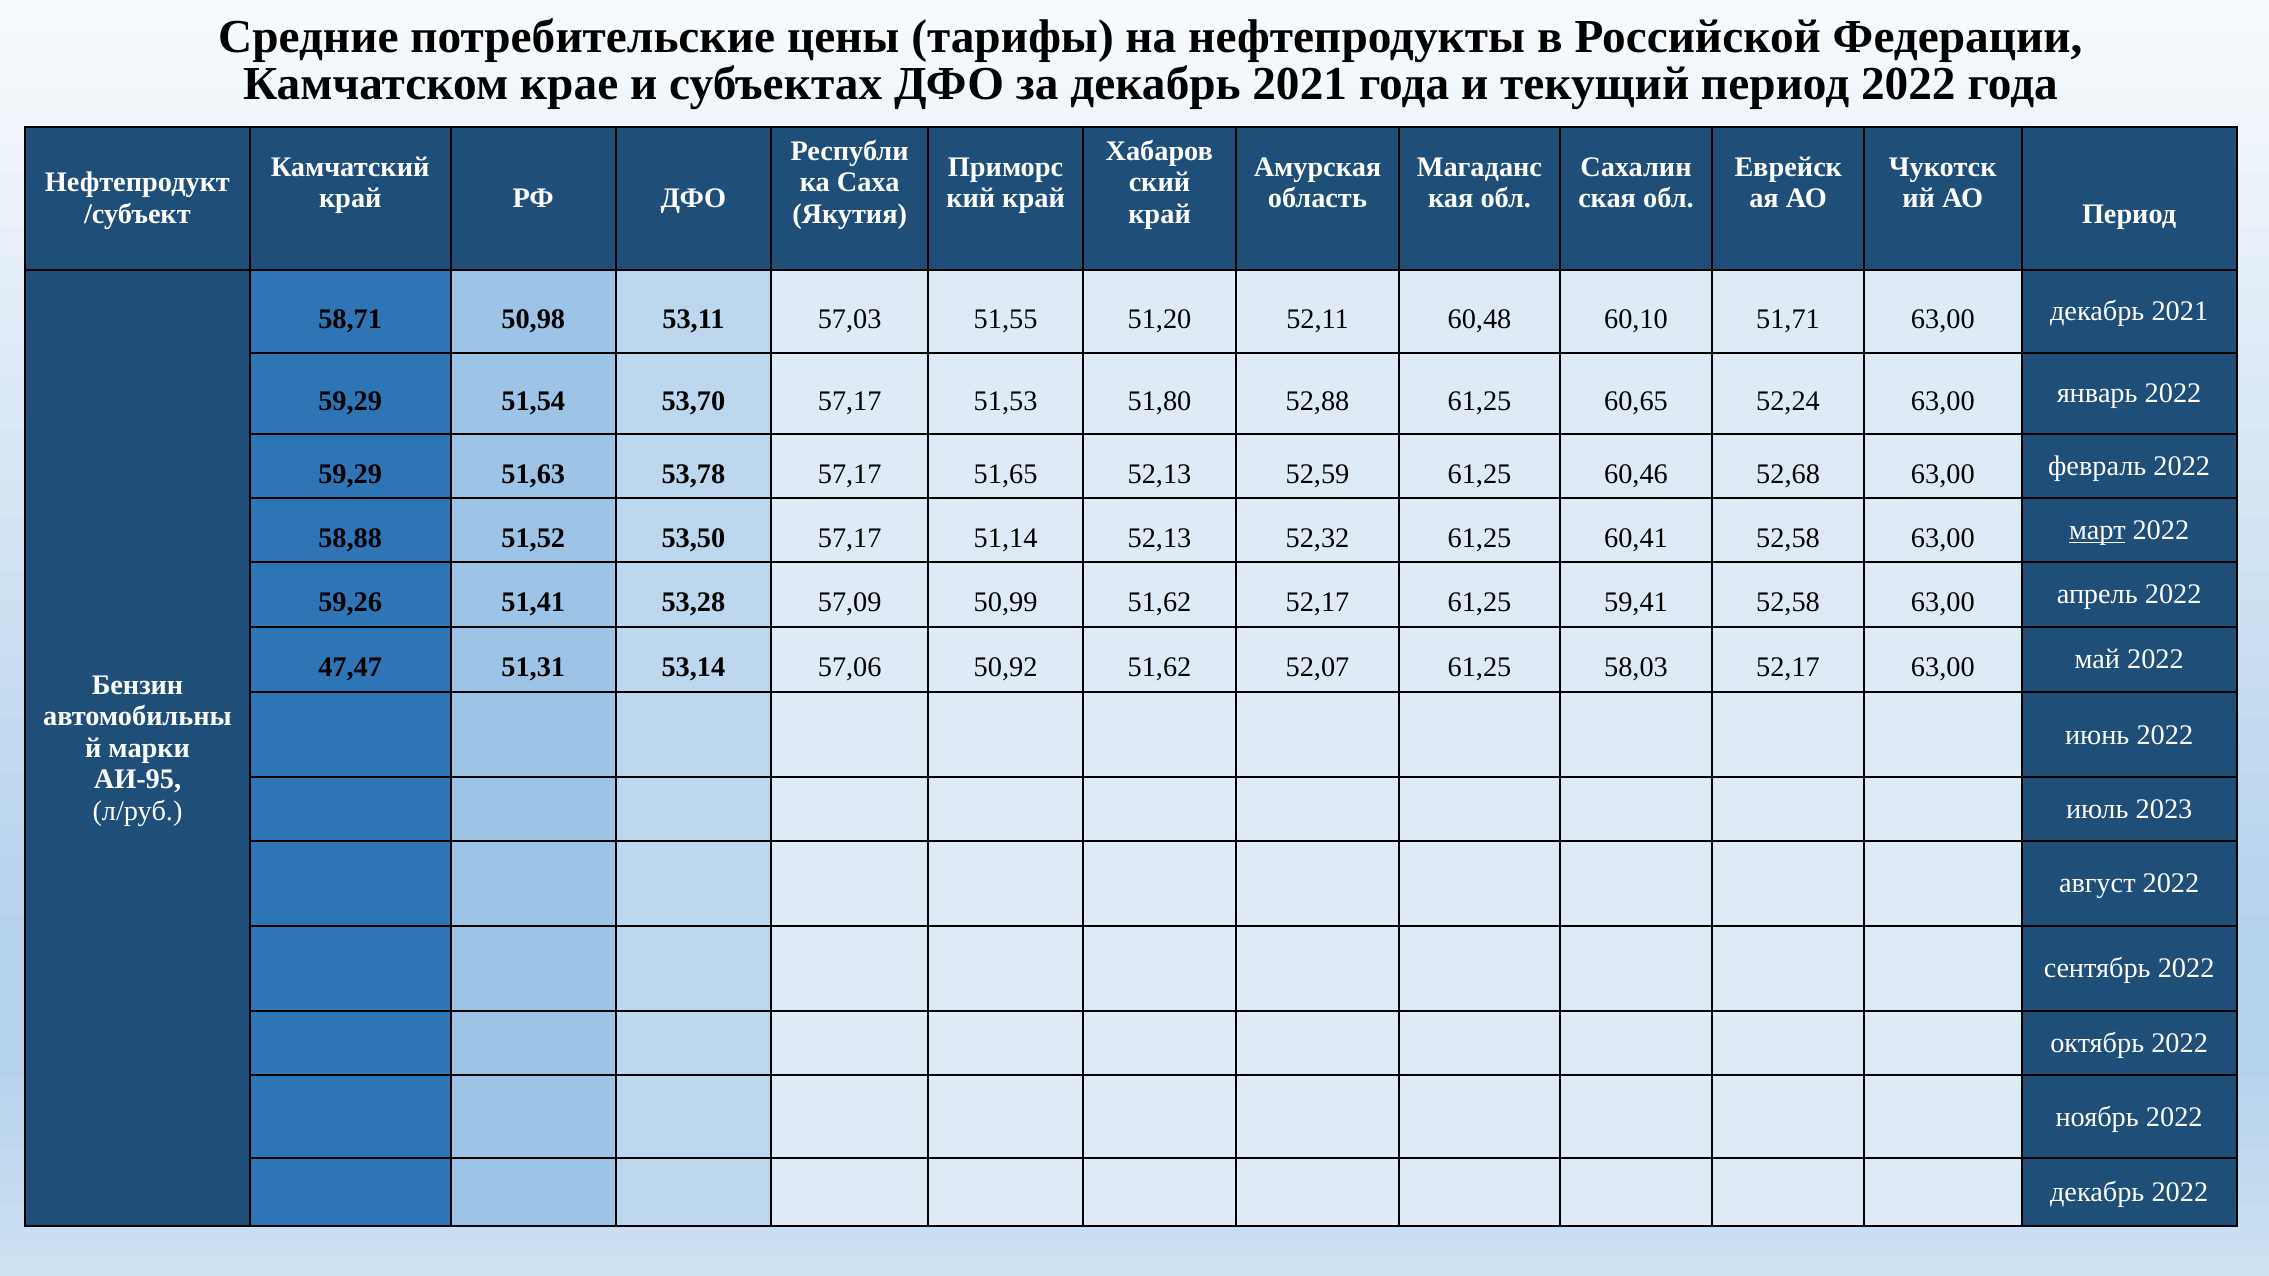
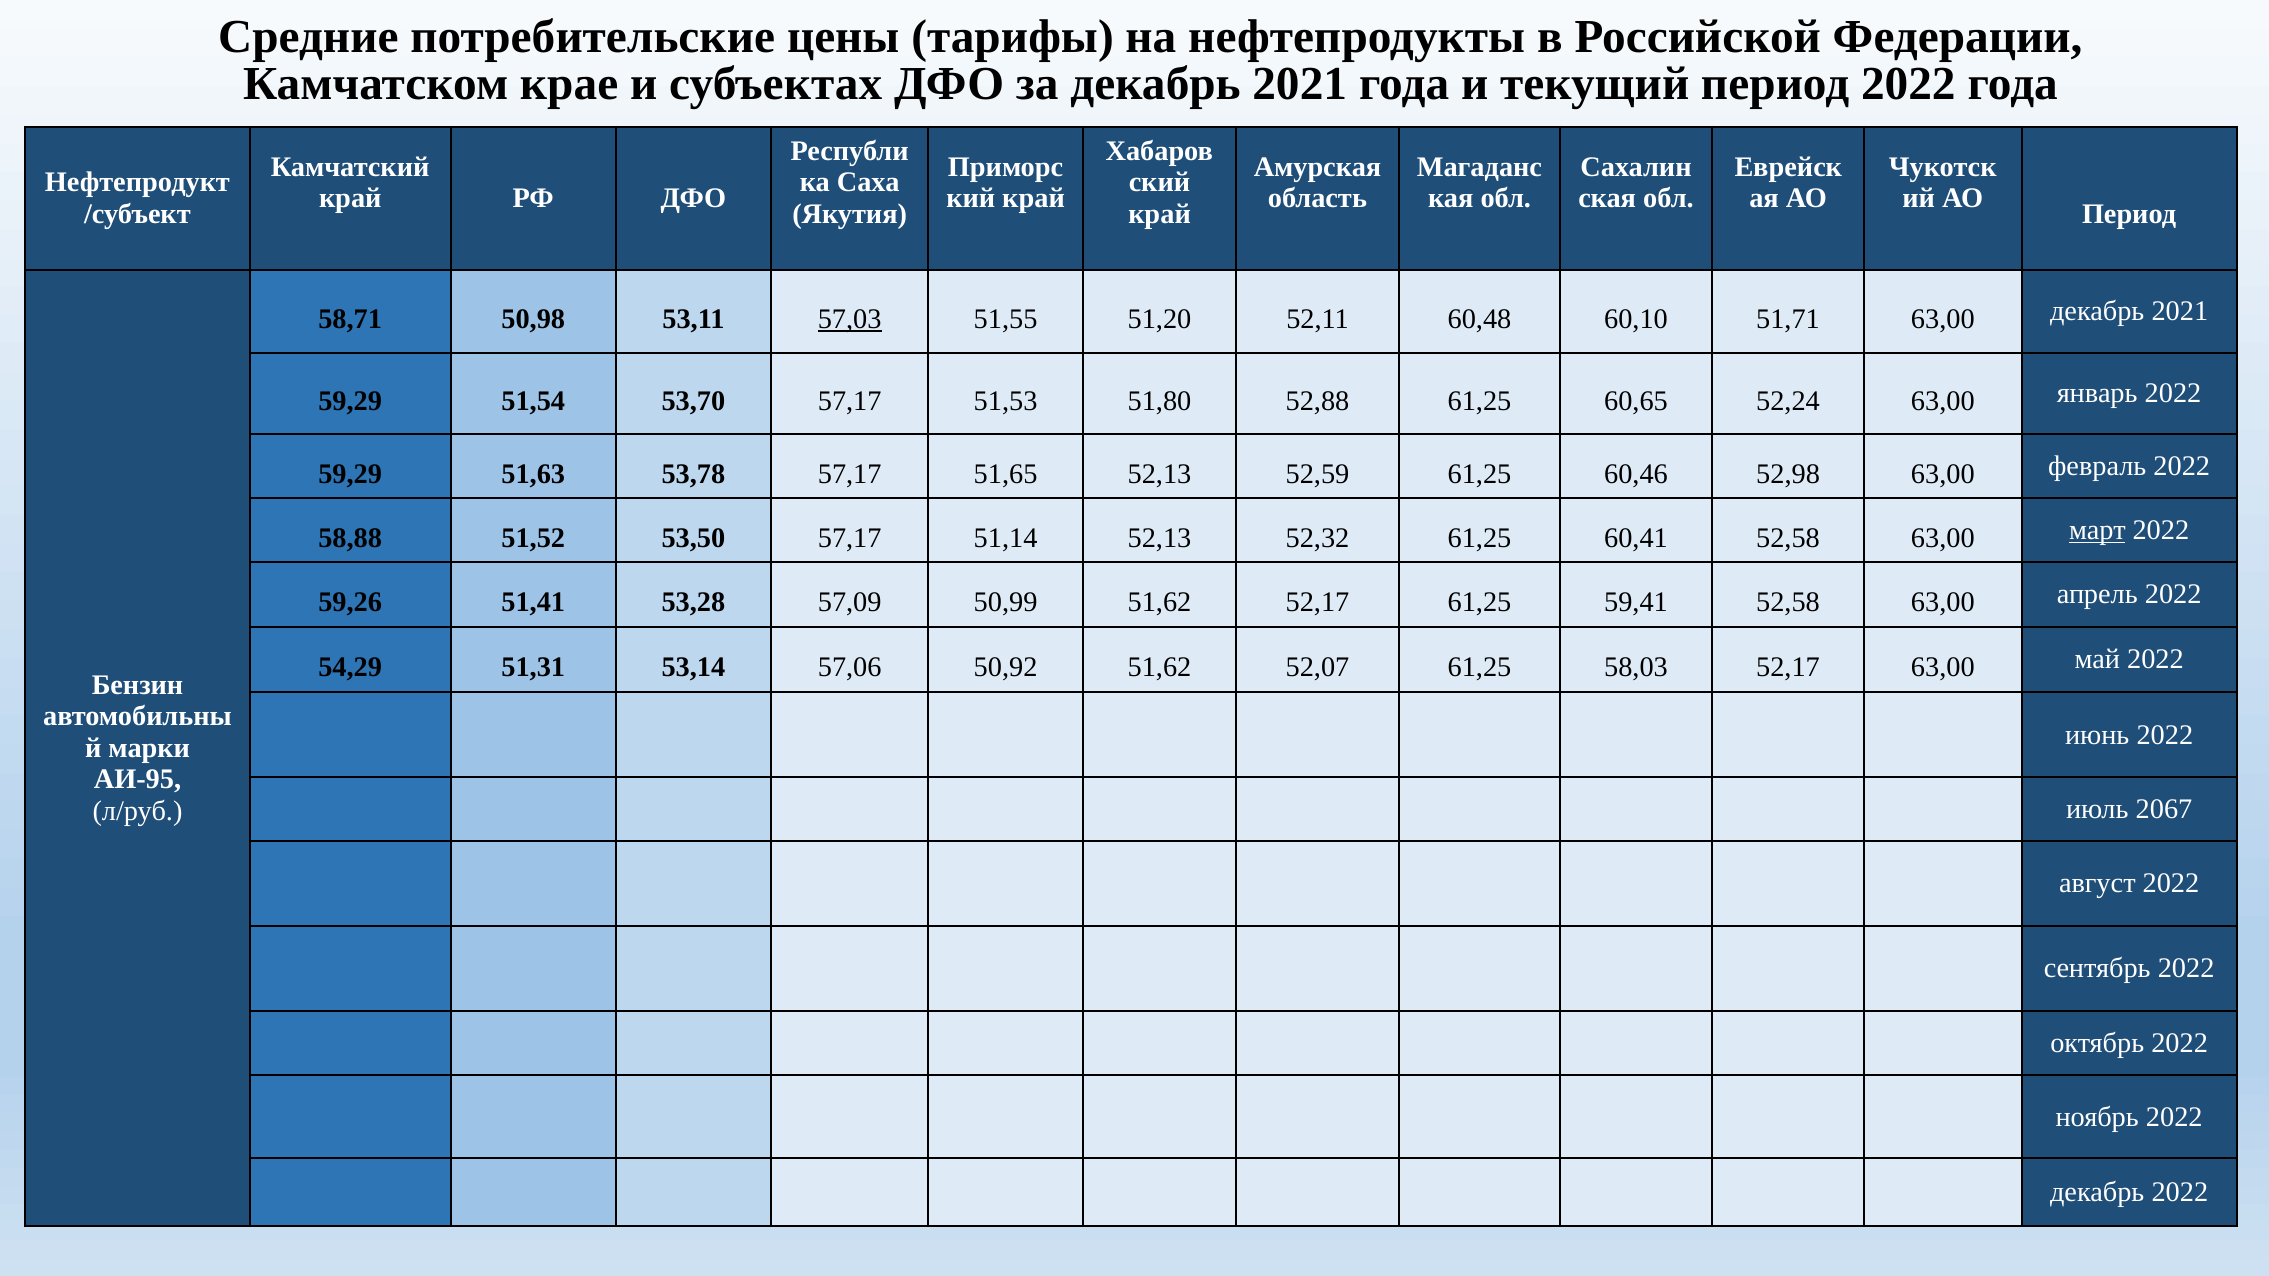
57,03 underline: none -> present
52,68: 52,68 -> 52,98
47,47: 47,47 -> 54,29
2023: 2023 -> 2067
